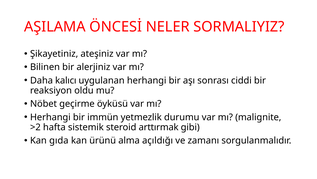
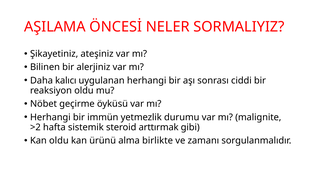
Kan gıda: gıda -> oldu
açıldığı: açıldığı -> birlikte
